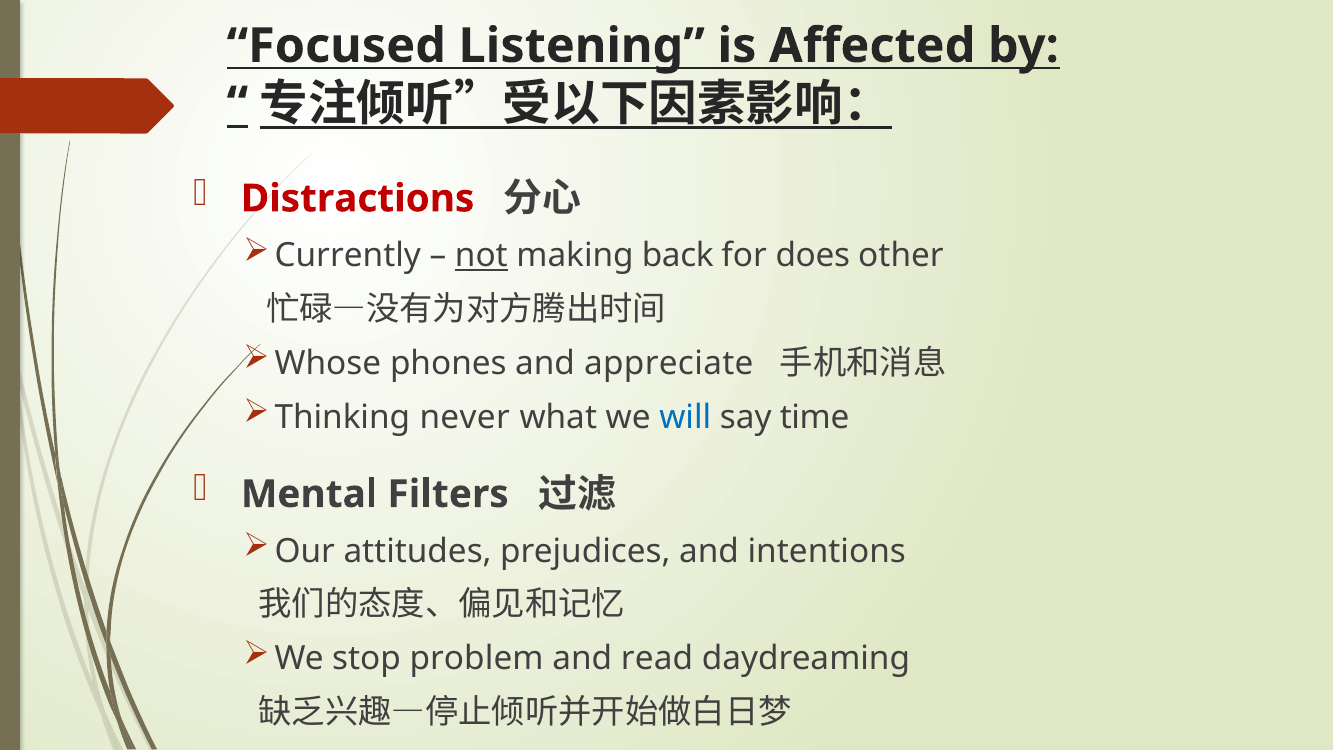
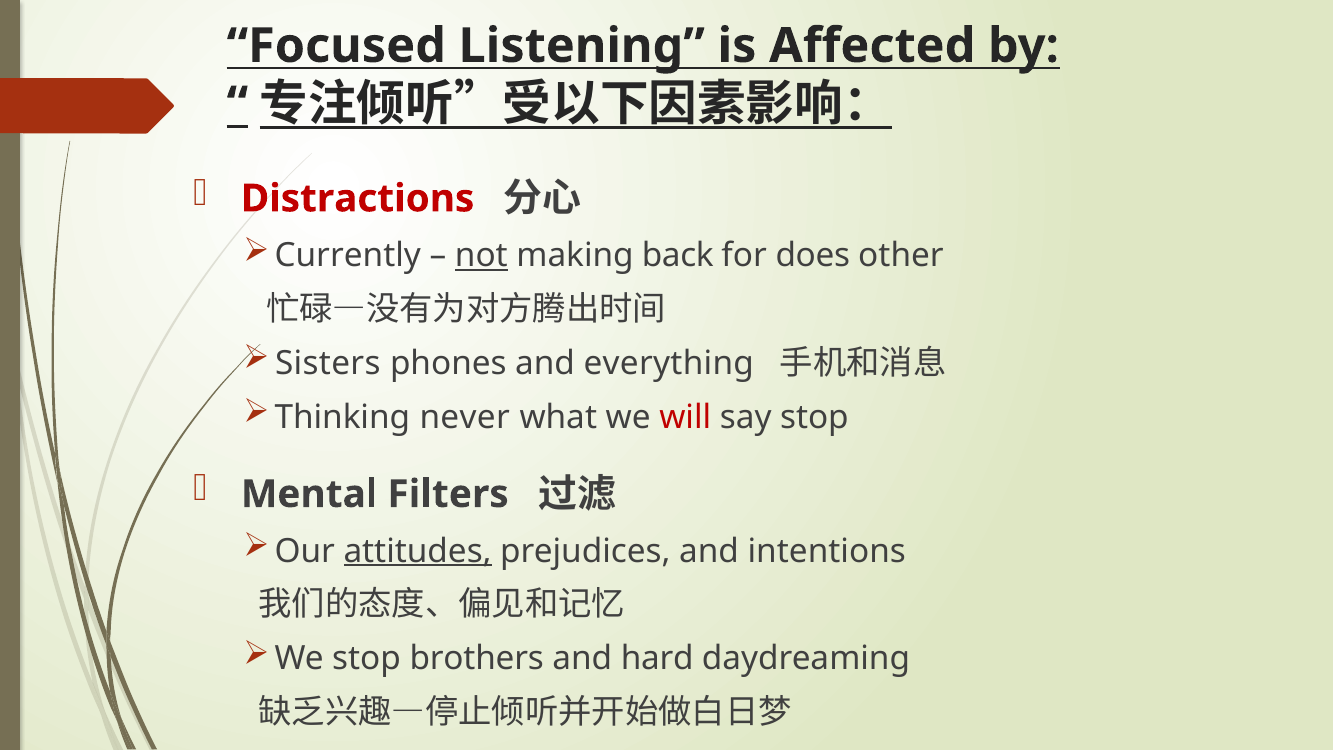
Whose: Whose -> Sisters
appreciate: appreciate -> everything
will colour: blue -> red
say time: time -> stop
attitudes underline: none -> present
problem: problem -> brothers
read: read -> hard
